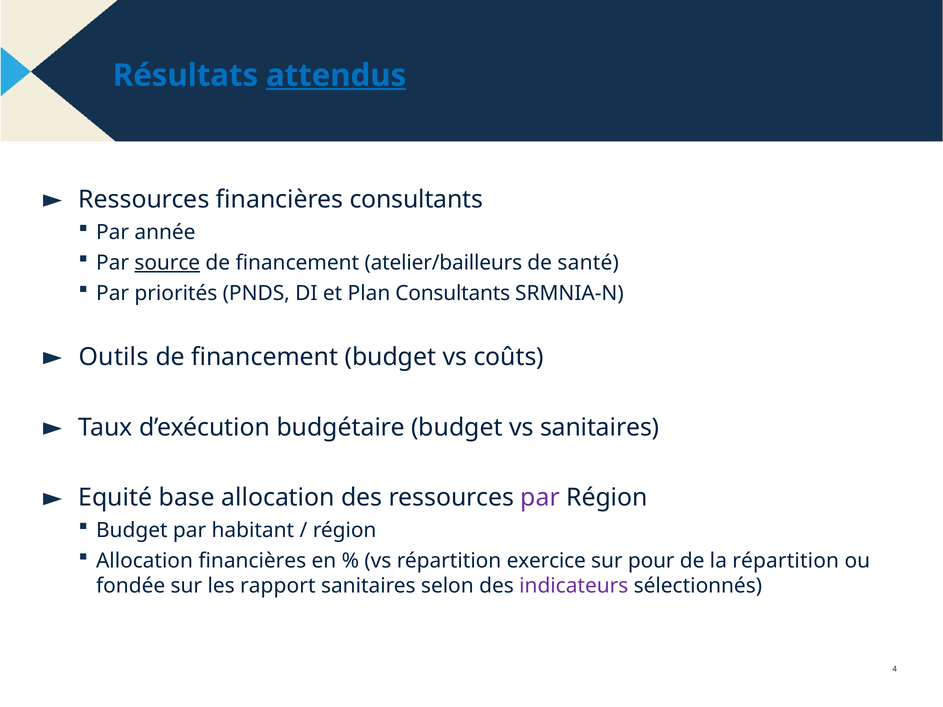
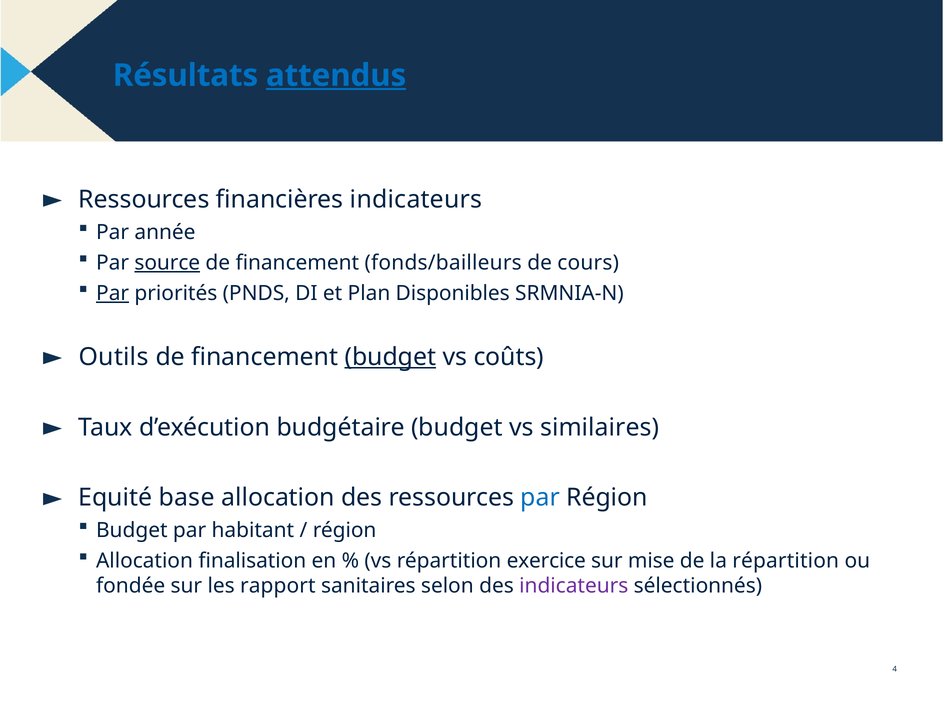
financières consultants: consultants -> indicateurs
atelier/bailleurs: atelier/bailleurs -> fonds/bailleurs
santé: santé -> cours
Par at (113, 293) underline: none -> present
Plan Consultants: Consultants -> Disponibles
budget at (390, 357) underline: none -> present
vs sanitaires: sanitaires -> similaires
par at (540, 498) colour: purple -> blue
Allocation financières: financières -> finalisation
pour: pour -> mise
